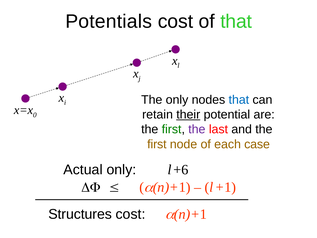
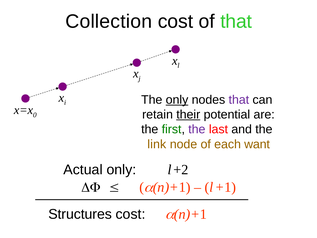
Potentials: Potentials -> Collection
only at (177, 100) underline: none -> present
that at (239, 100) colour: blue -> purple
first at (157, 144): first -> link
case: case -> want
+6: +6 -> +2
